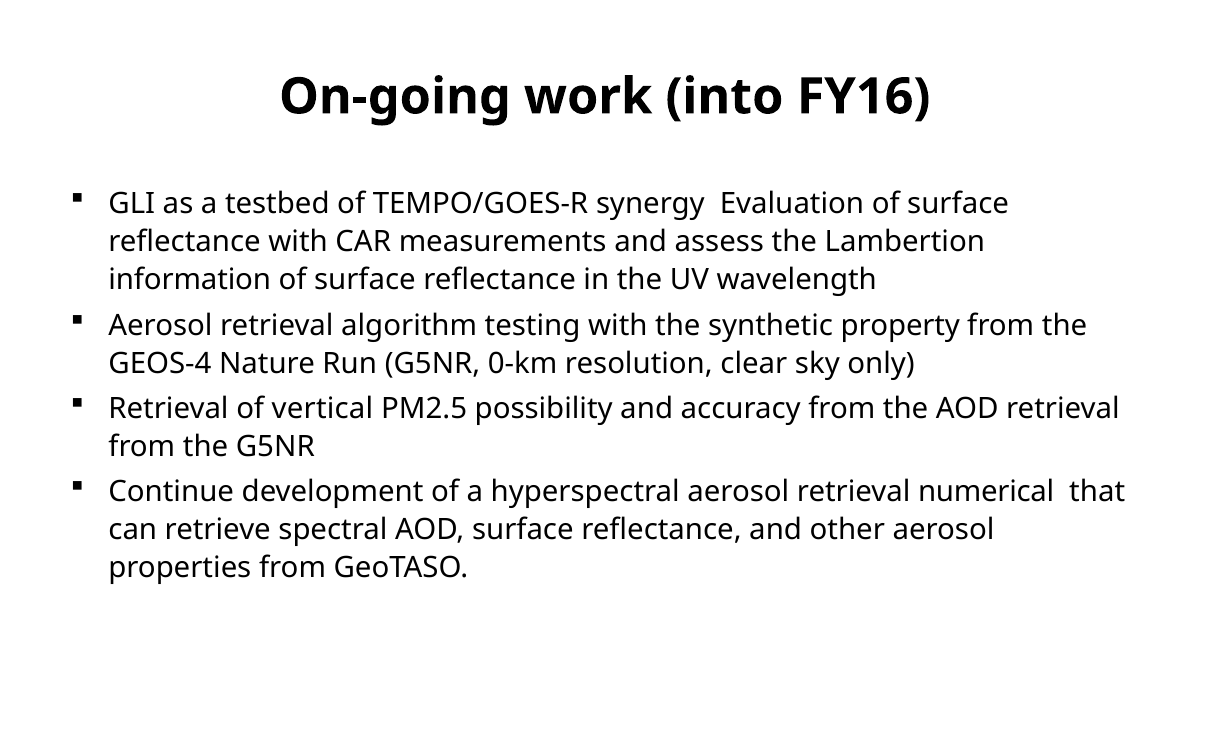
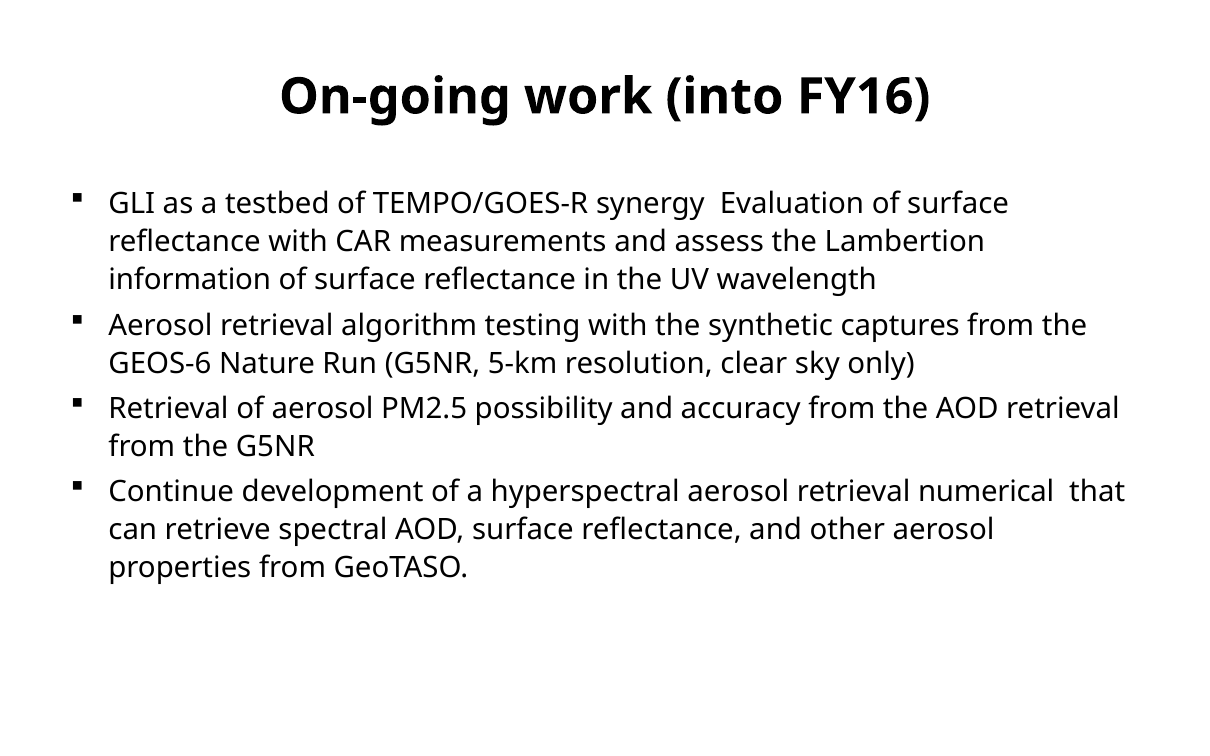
property: property -> captures
GEOS-4: GEOS-4 -> GEOS-6
0-km: 0-km -> 5-km
of vertical: vertical -> aerosol
